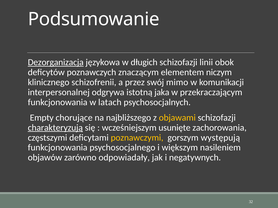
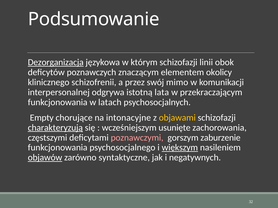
długich: długich -> którym
niczym: niczym -> okolicy
jaka: jaka -> lata
najbliższego: najbliższego -> intonacyjne
poznawczymi colour: yellow -> pink
występują: występują -> zaburzenie
większym underline: none -> present
objawów underline: none -> present
odpowiadały: odpowiadały -> syntaktyczne
